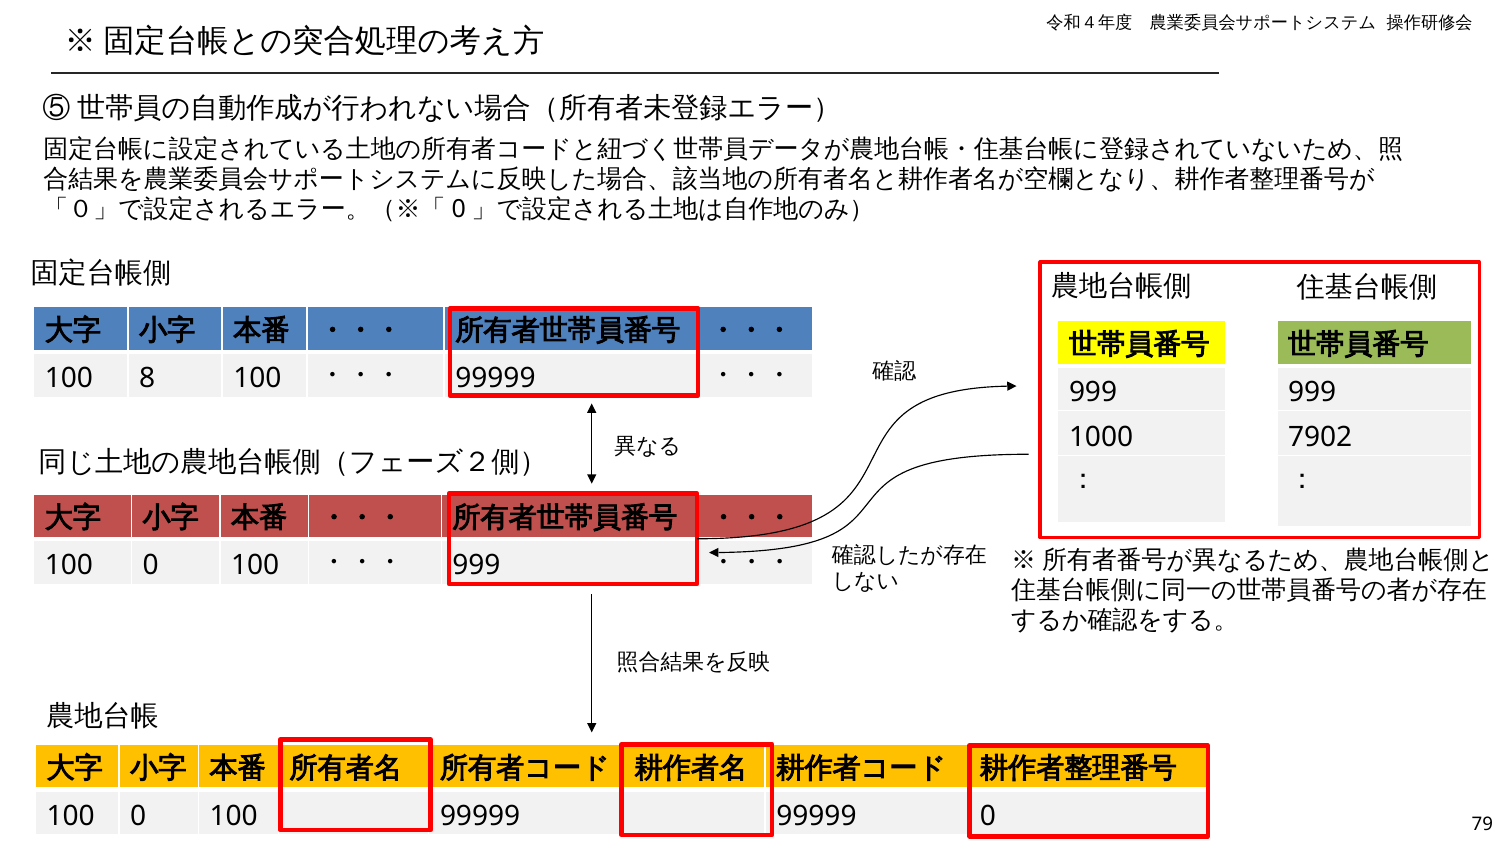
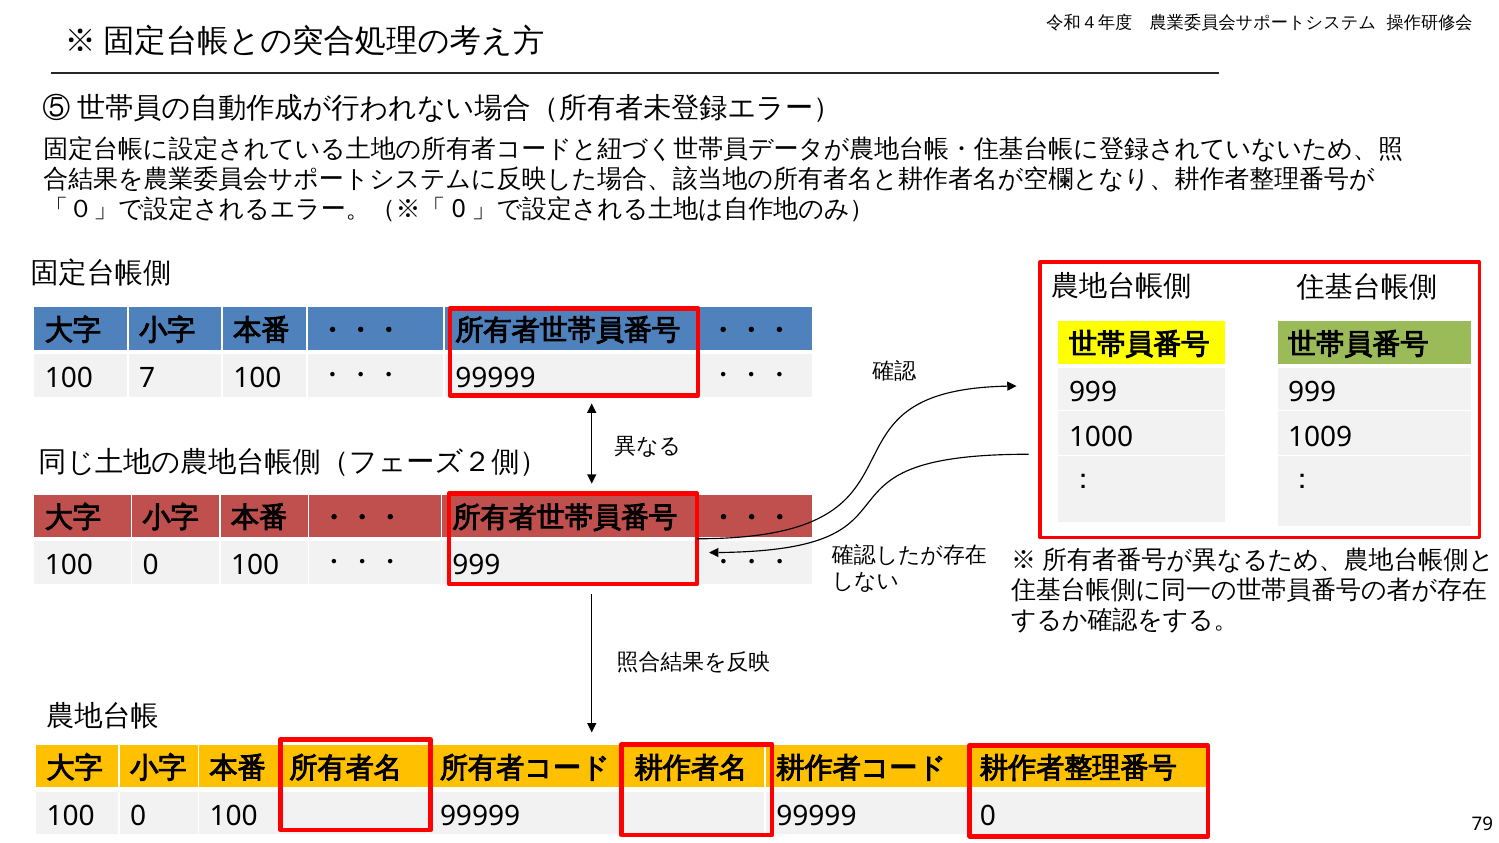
8: 8 -> 7
7902: 7902 -> 1009
